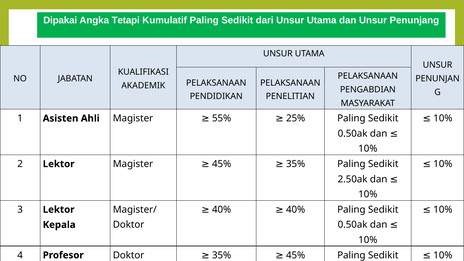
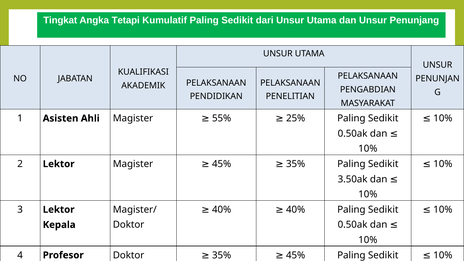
Dipakai: Dipakai -> Tingkat
2.50ak: 2.50ak -> 3.50ak
